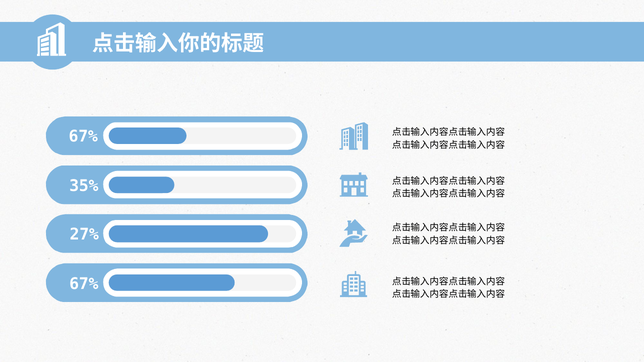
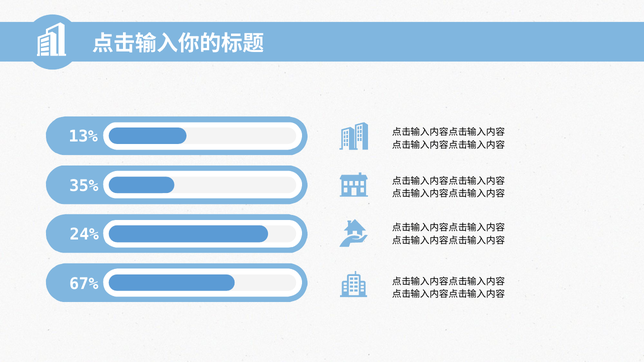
67% at (83, 136): 67% -> 13%
27%: 27% -> 24%
